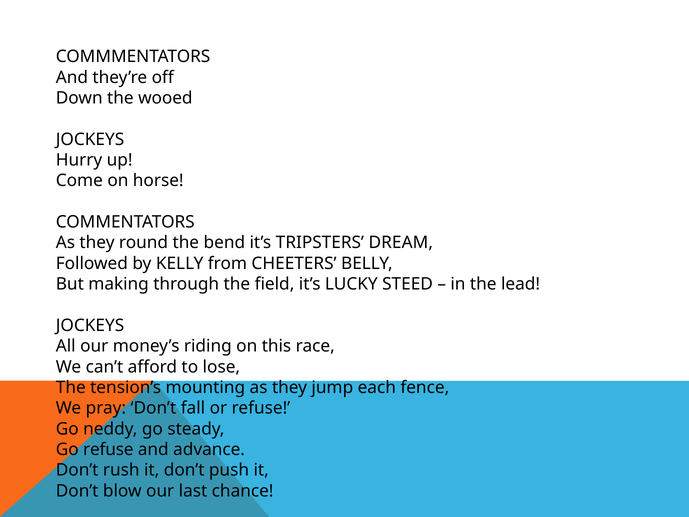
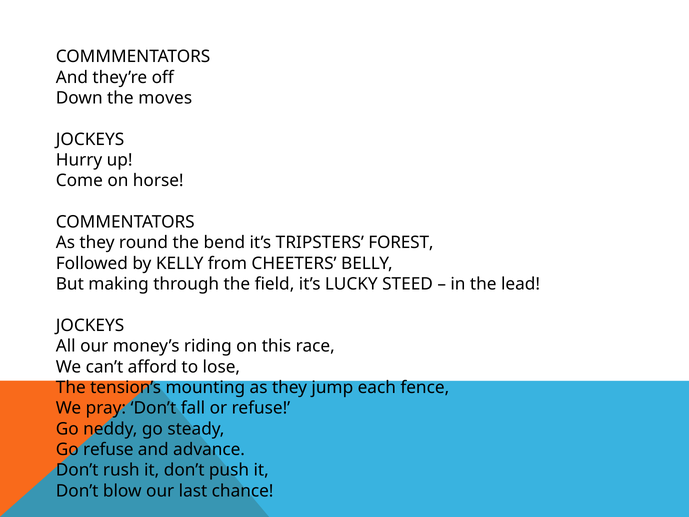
wooed: wooed -> moves
DREAM: DREAM -> FOREST
